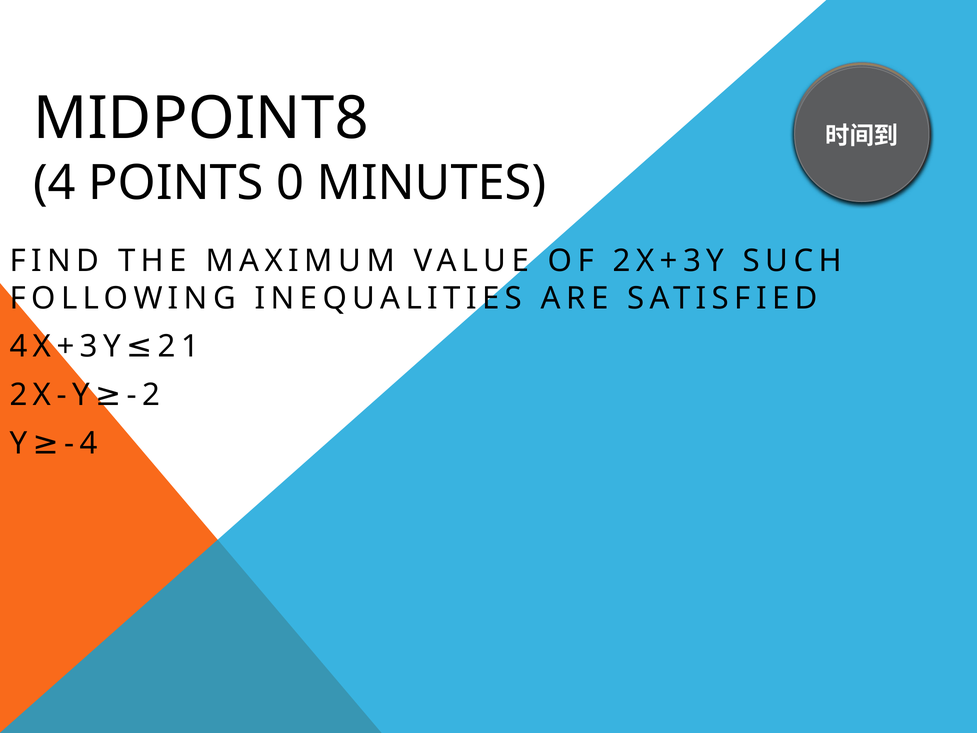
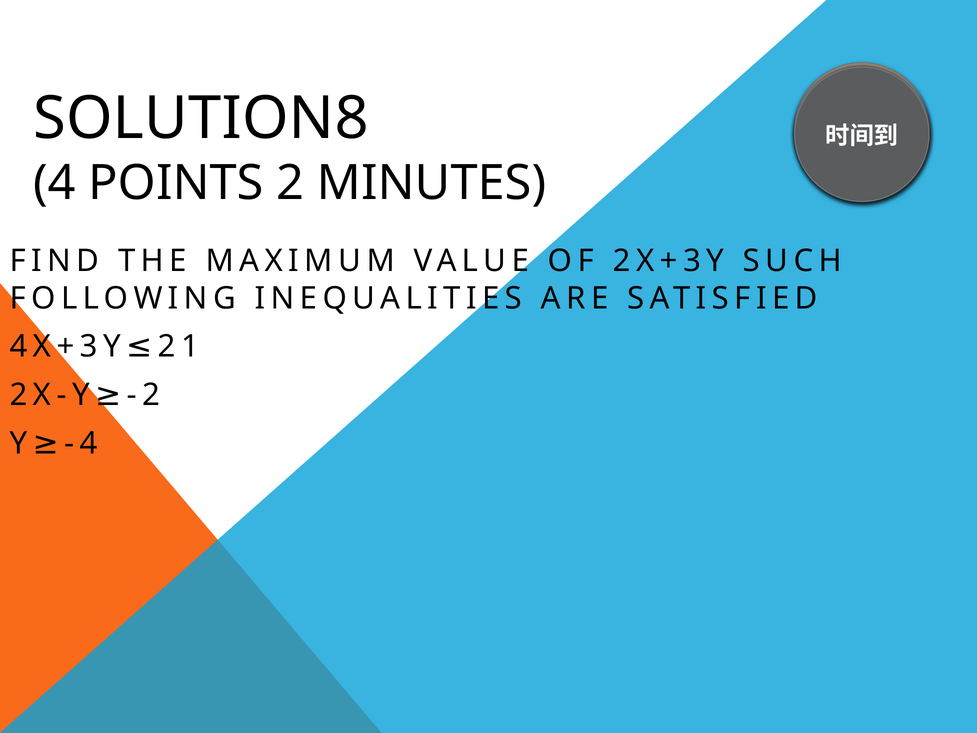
MIDPOINT8: MIDPOINT8 -> SOLUTION8
POINTS 0: 0 -> 2
